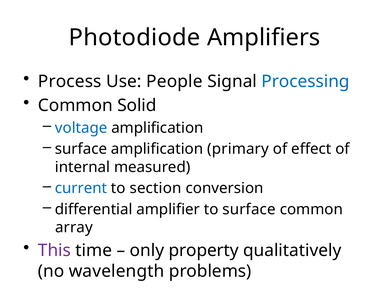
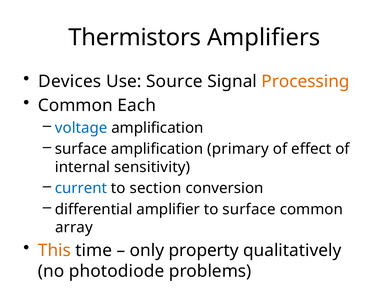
Photodiode: Photodiode -> Thermistors
Process: Process -> Devices
People: People -> Source
Processing colour: blue -> orange
Solid: Solid -> Each
measured: measured -> sensitivity
This colour: purple -> orange
wavelength: wavelength -> photodiode
